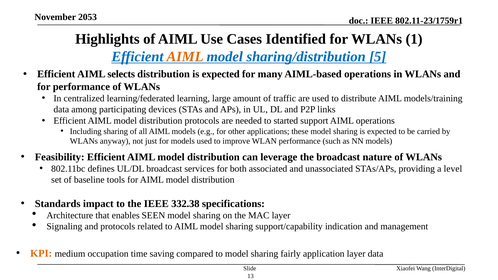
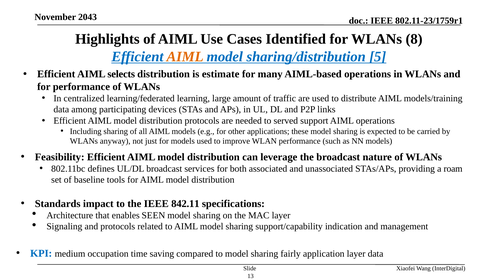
2053: 2053 -> 2043
1: 1 -> 8
distribution is expected: expected -> estimate
started: started -> served
level: level -> roam
332.38: 332.38 -> 842.11
KPI colour: orange -> blue
